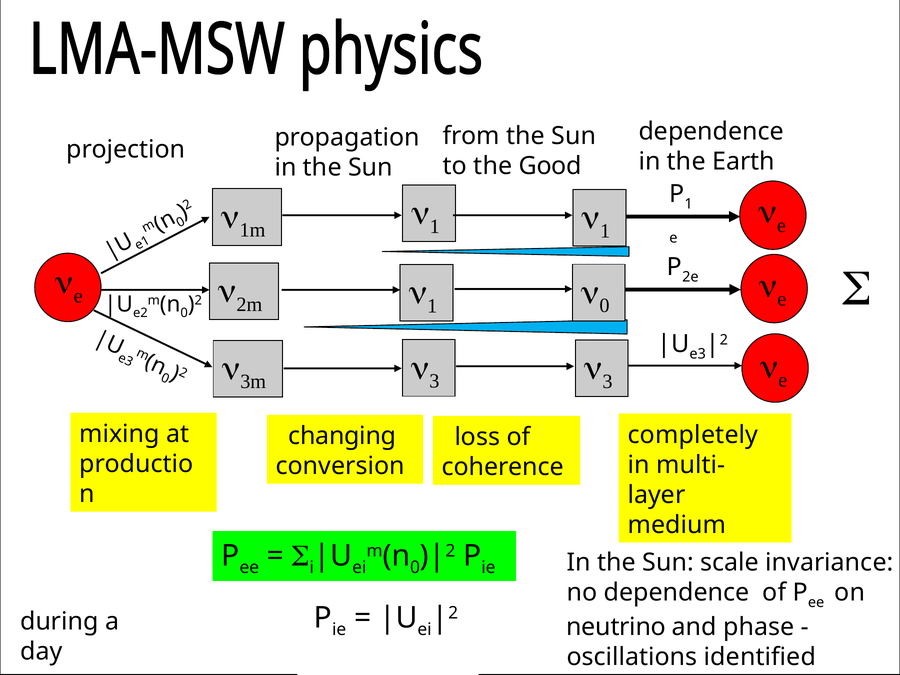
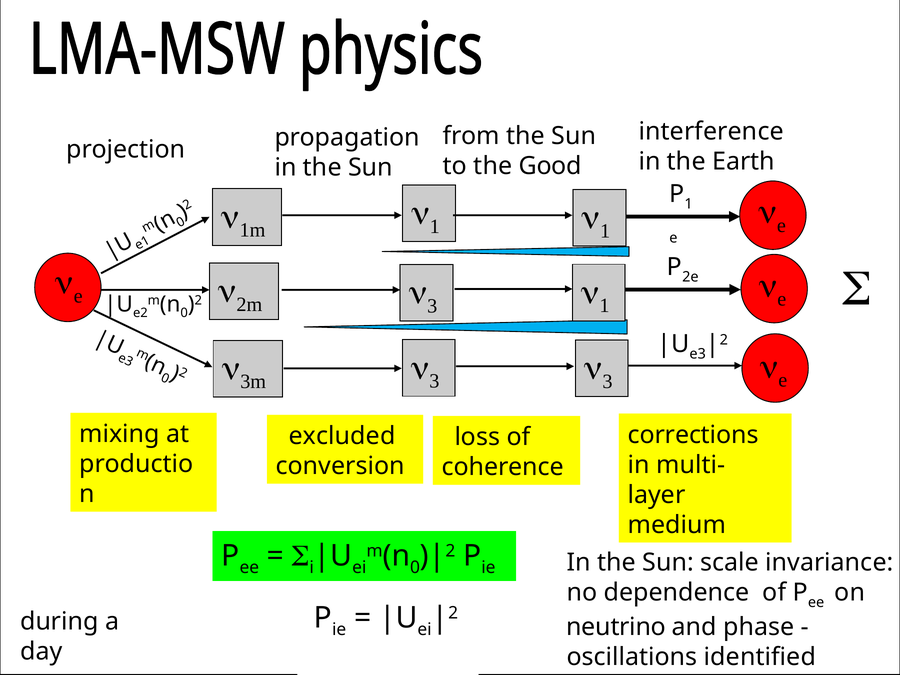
dependence at (711, 131): dependence -> interference
0 at (604, 306): 0 -> 1
1 at (432, 306): 1 -> 3
completely: completely -> corrections
changing: changing -> excluded
